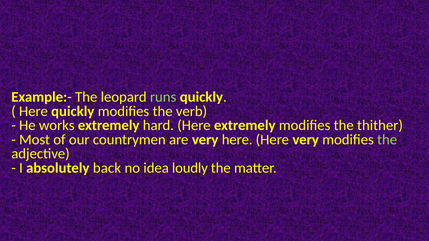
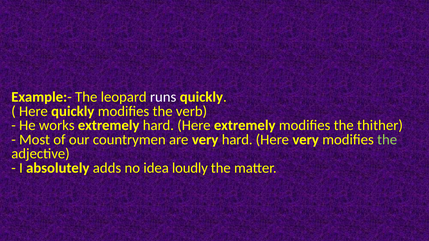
runs colour: light green -> white
very here: here -> hard
back: back -> adds
